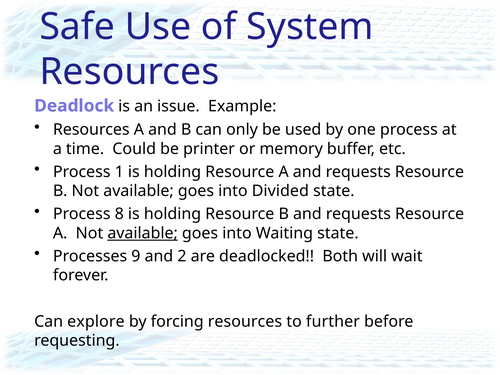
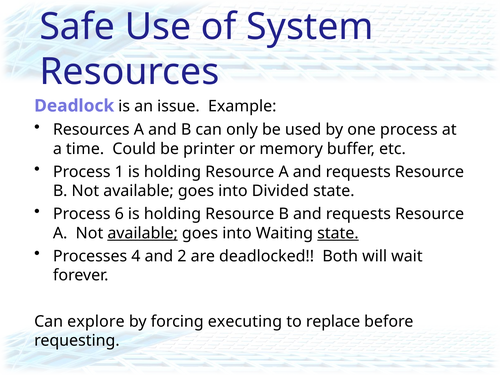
8: 8 -> 6
state at (338, 233) underline: none -> present
9: 9 -> 4
forcing resources: resources -> executing
further: further -> replace
